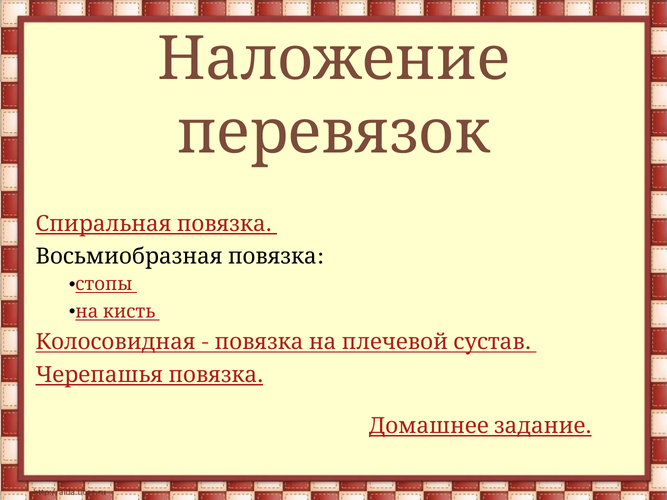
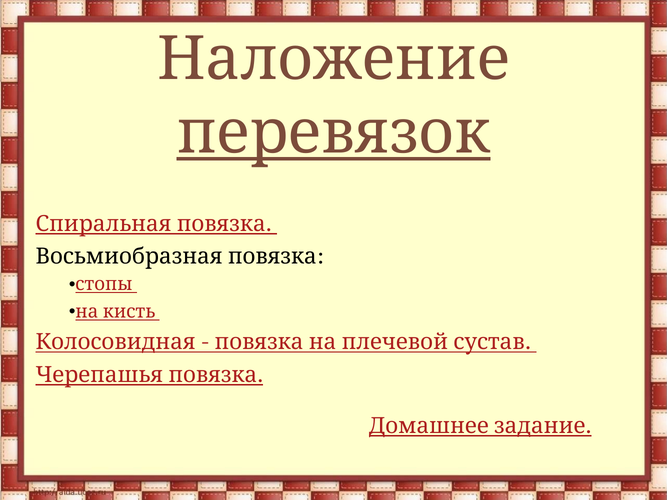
перевязок underline: none -> present
